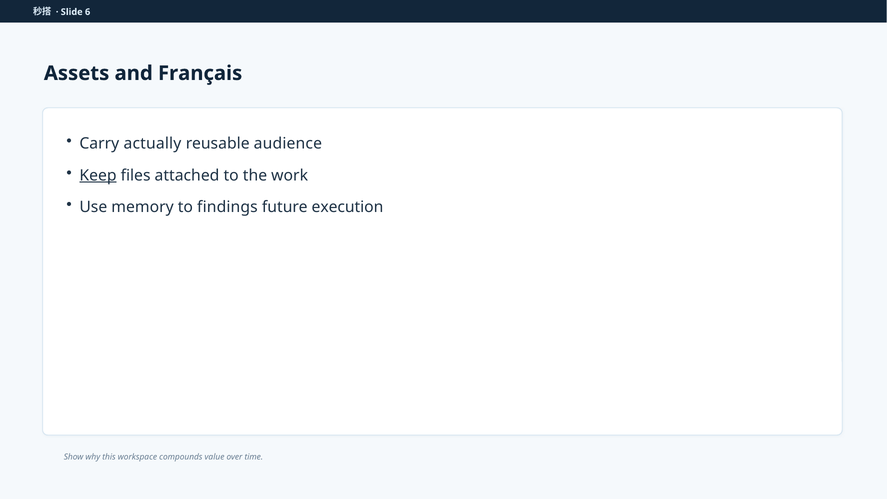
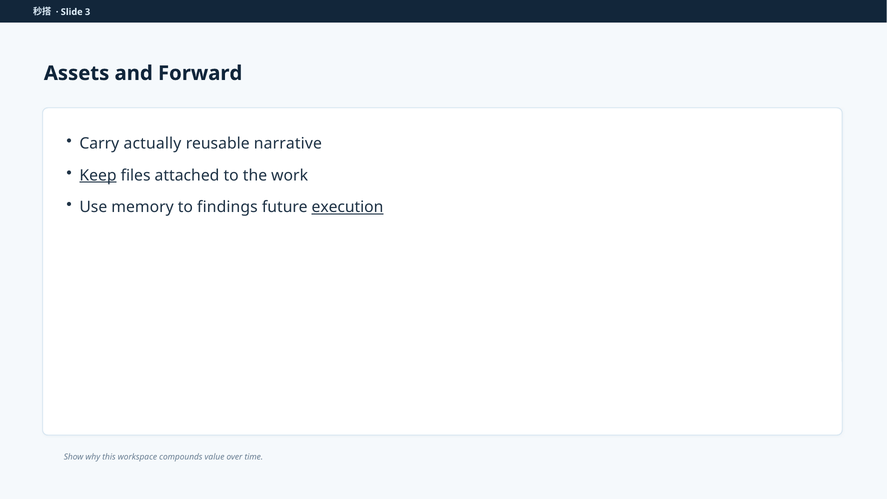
6: 6 -> 3
Français: Français -> Forward
audience: audience -> narrative
execution underline: none -> present
